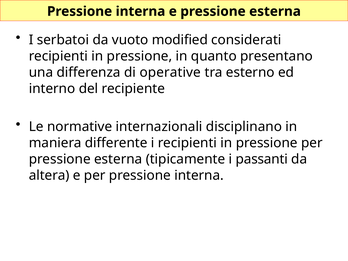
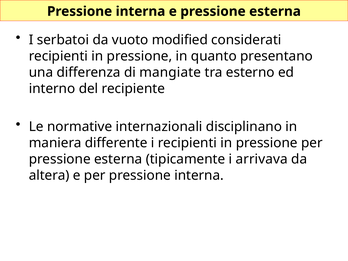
operative: operative -> mangiate
passanti: passanti -> arrivava
